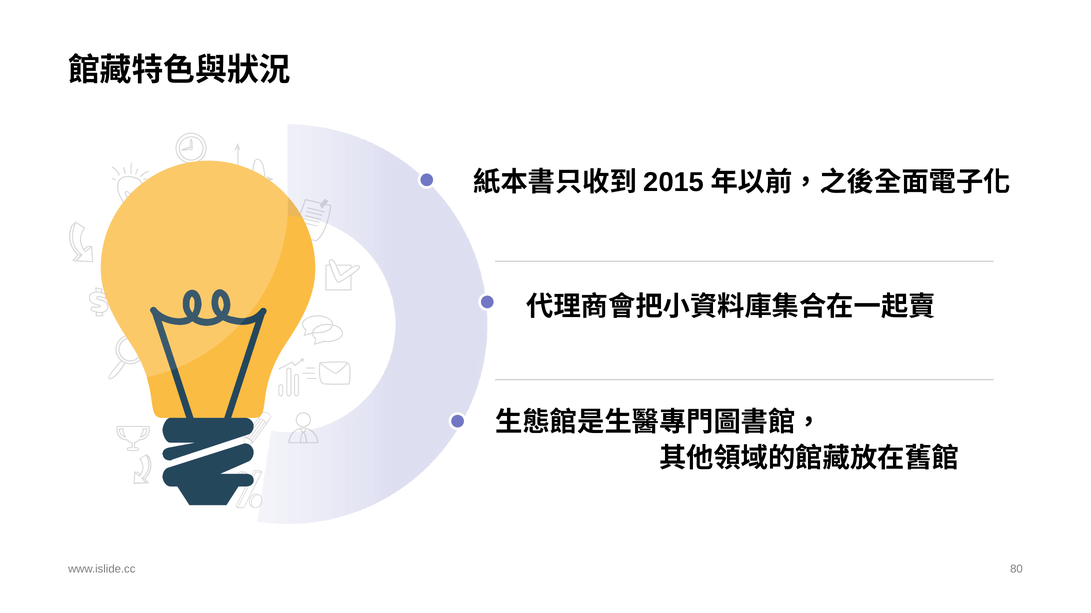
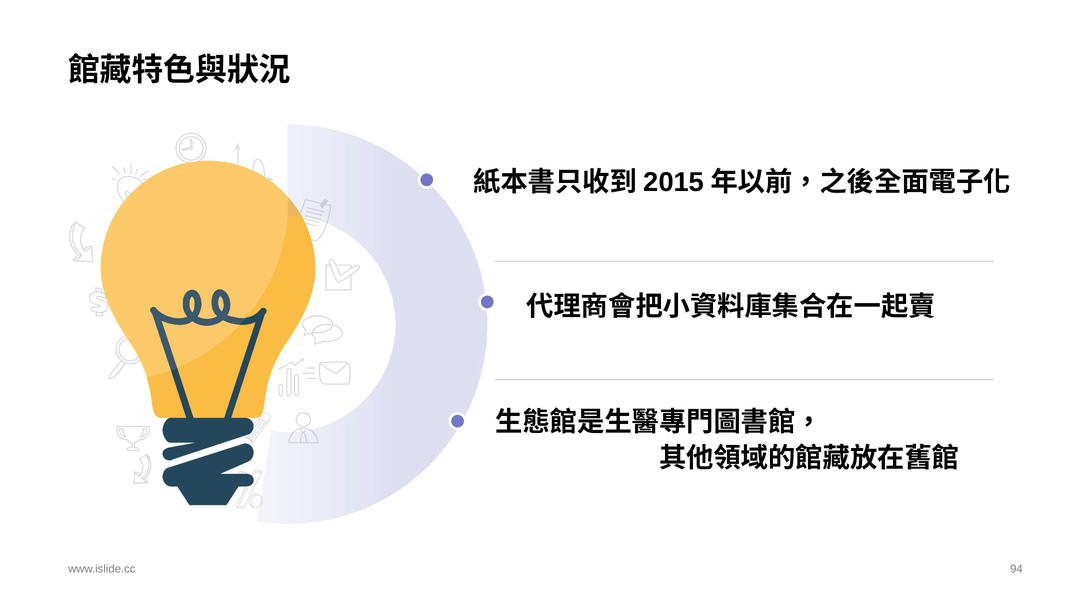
80: 80 -> 94
